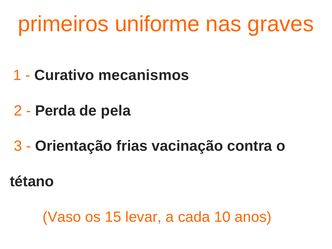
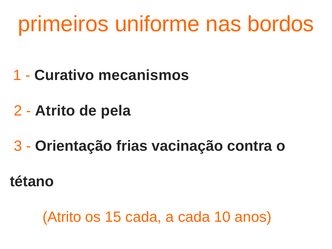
graves: graves -> bordos
Perda at (55, 111): Perda -> Atrito
Vaso at (62, 217): Vaso -> Atrito
15 levar: levar -> cada
